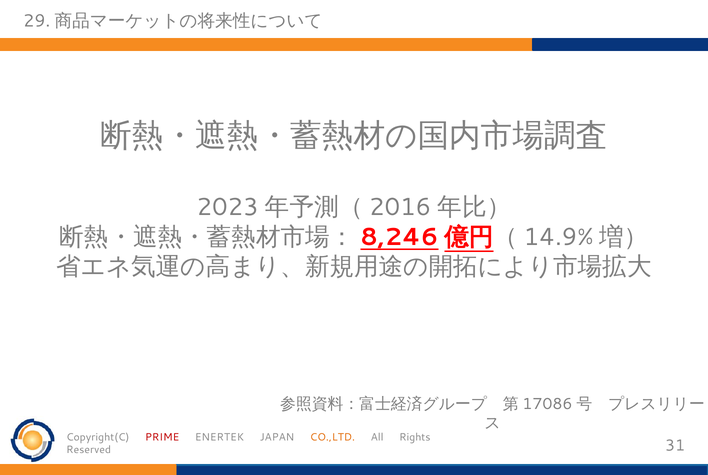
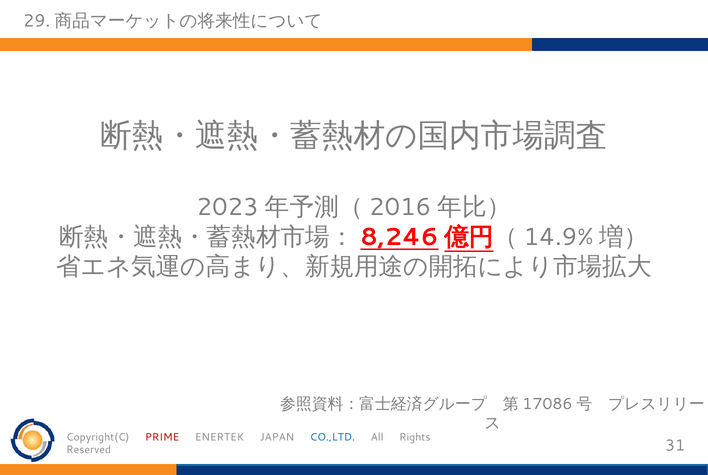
CO.,LTD colour: orange -> blue
